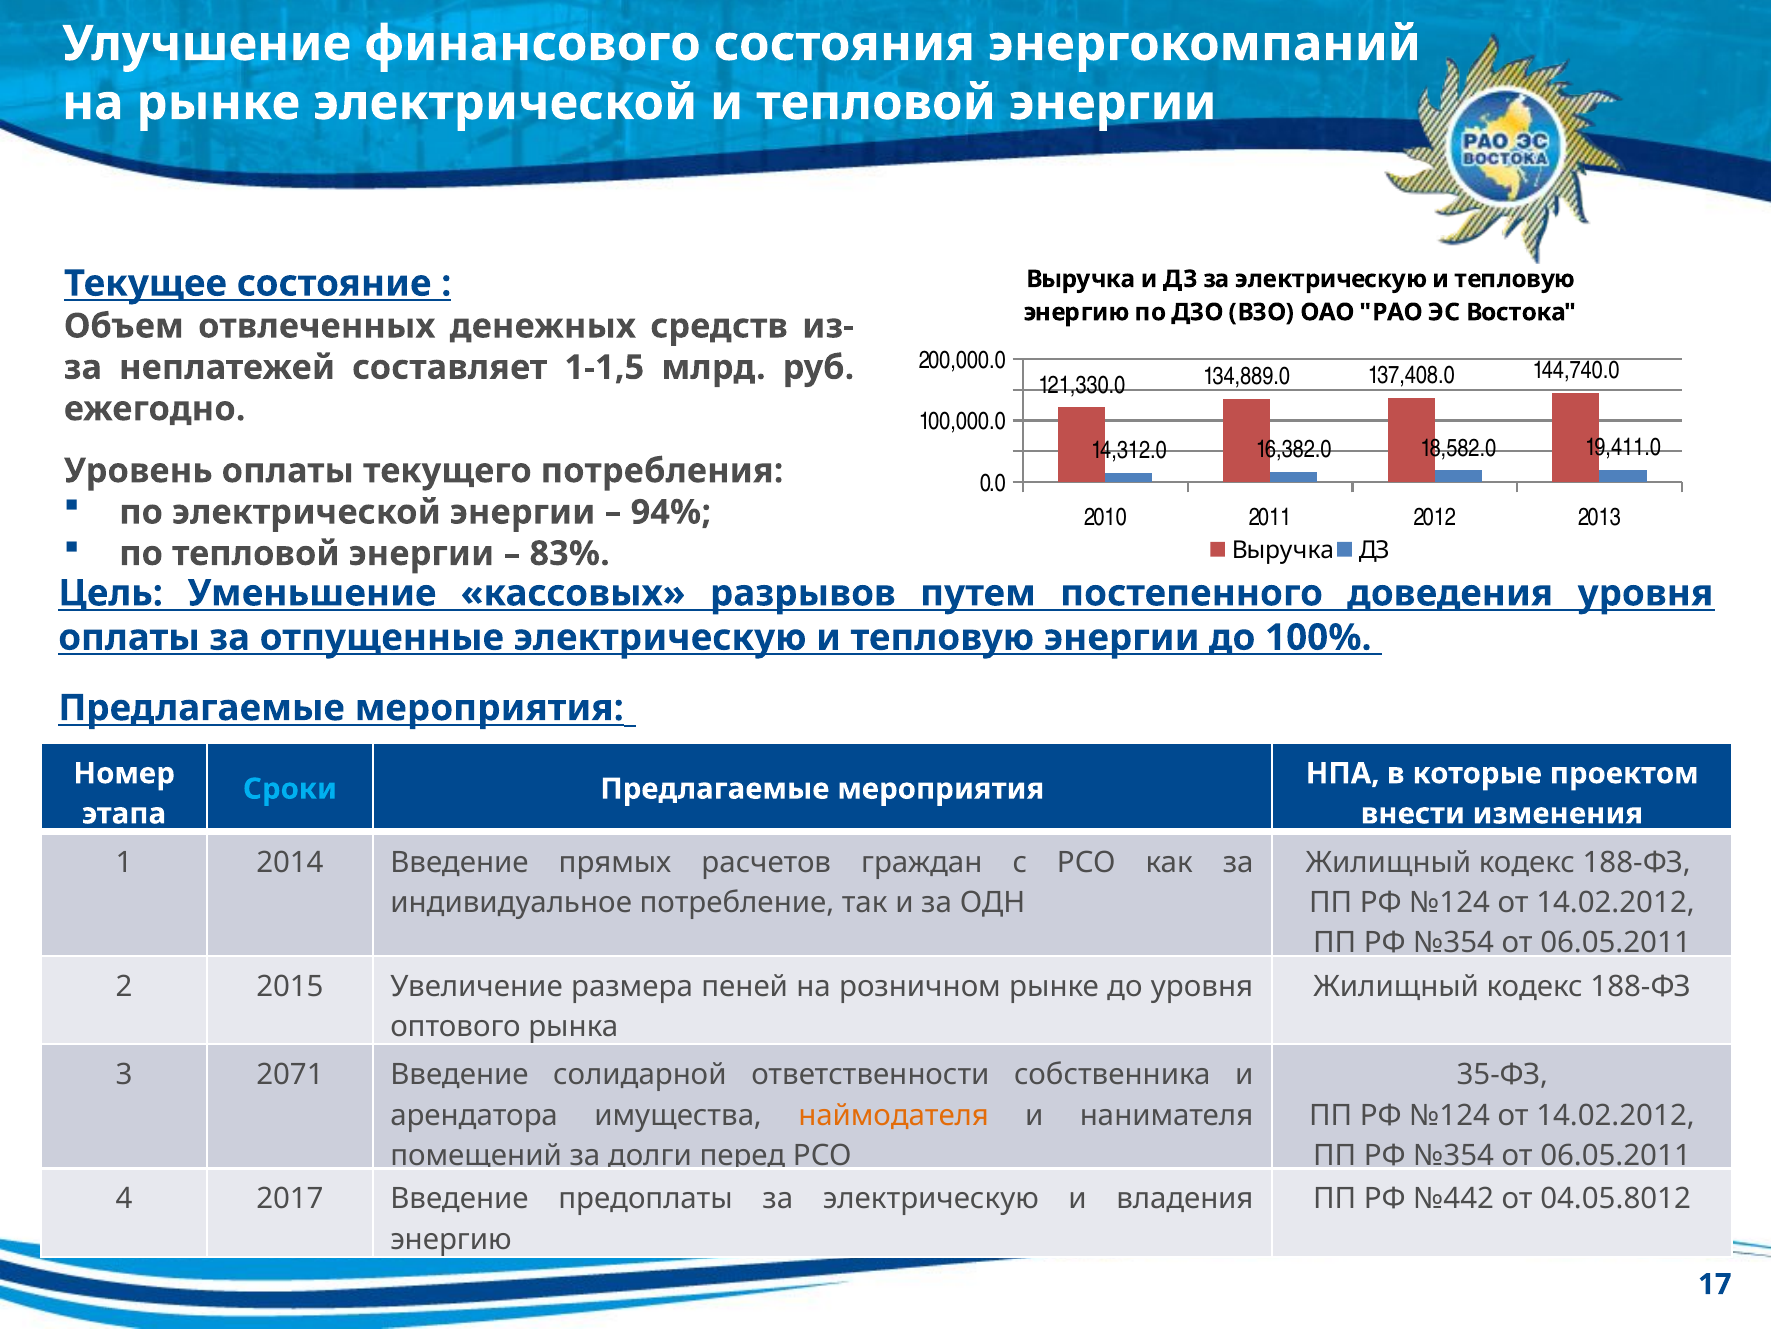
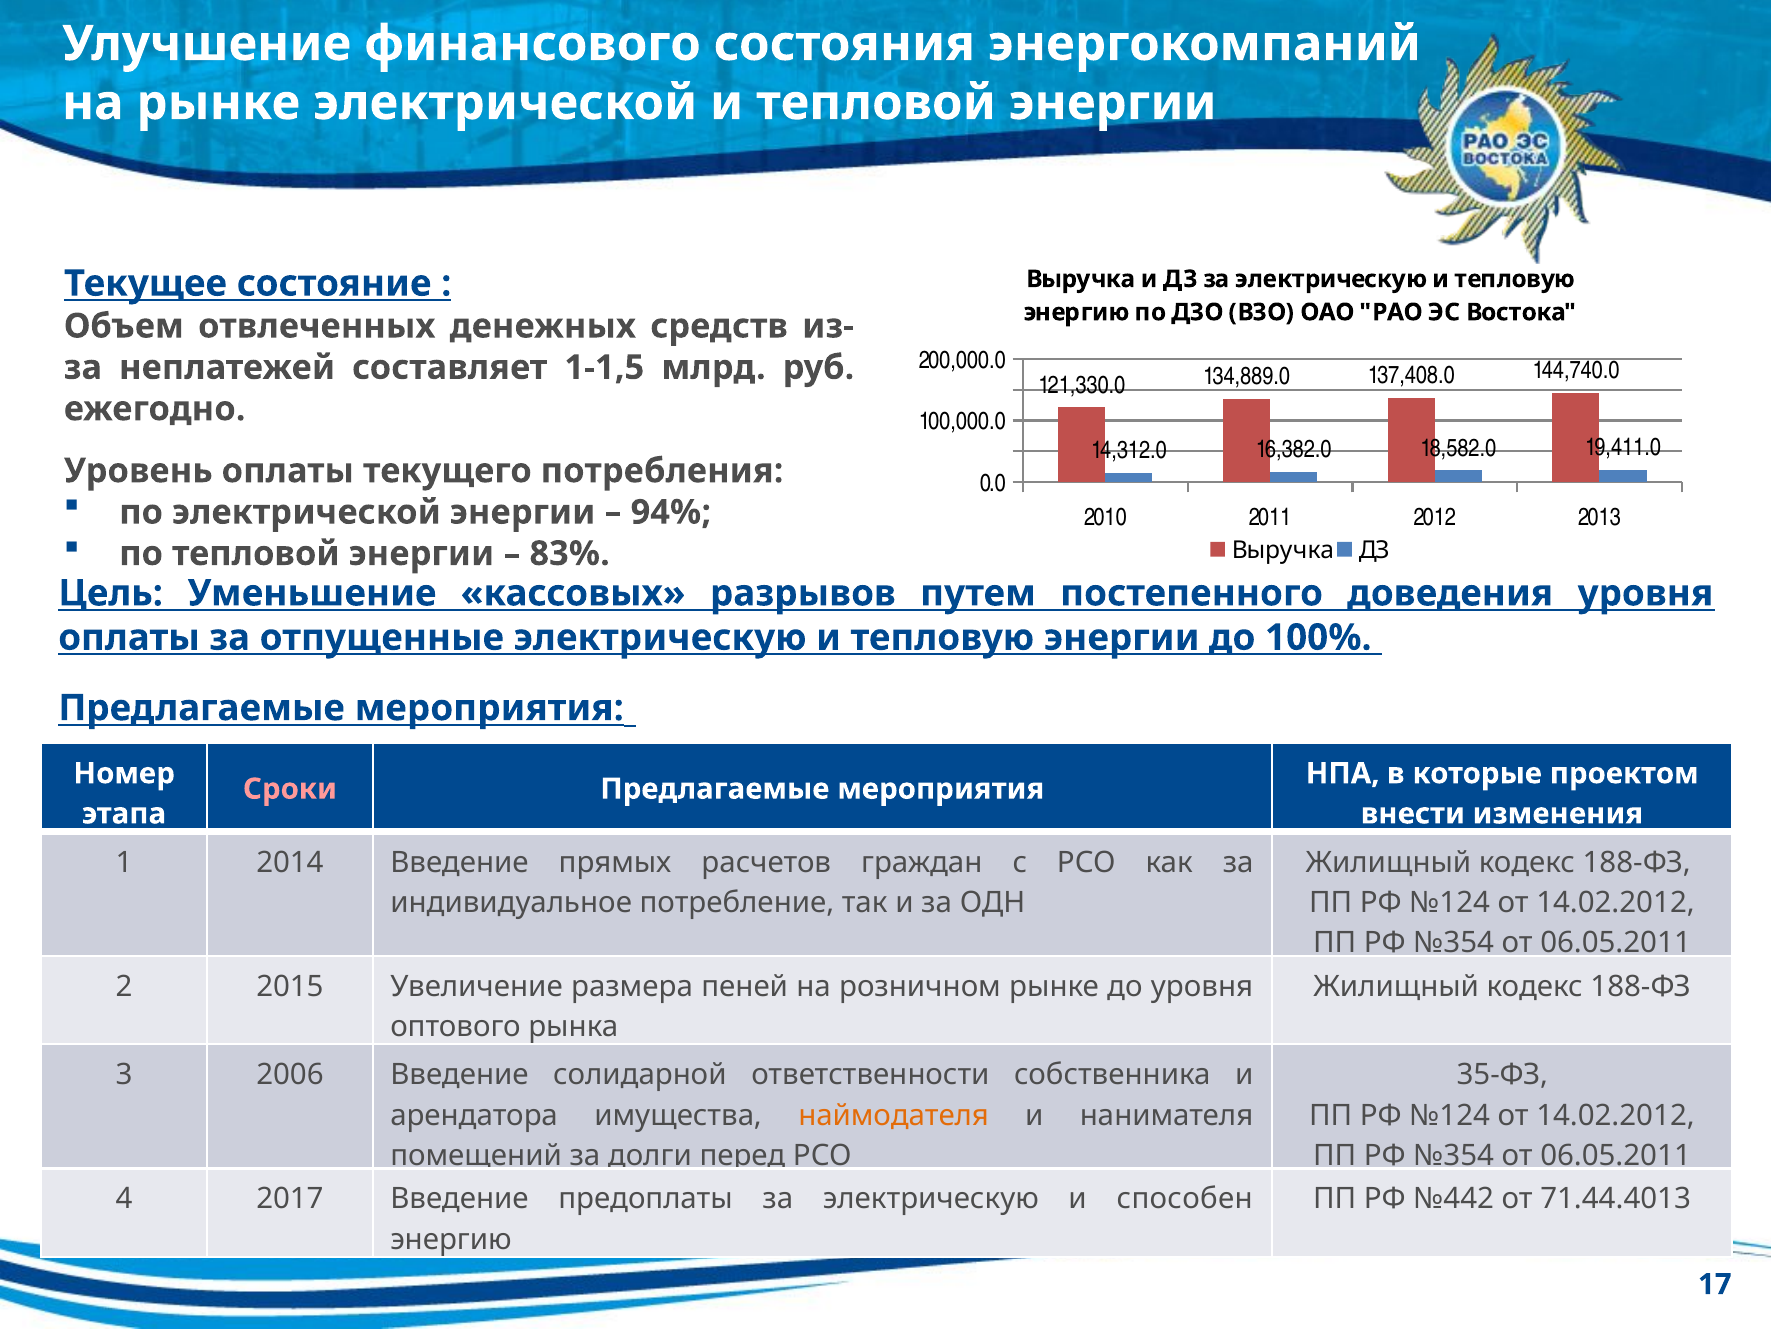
Сроки colour: light blue -> pink
2071: 2071 -> 2006
владения: владения -> способен
04.05.8012: 04.05.8012 -> 71.44.4013
